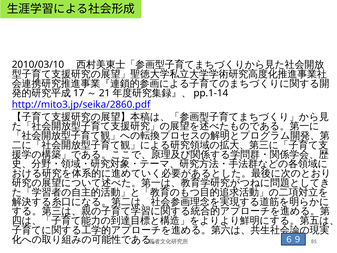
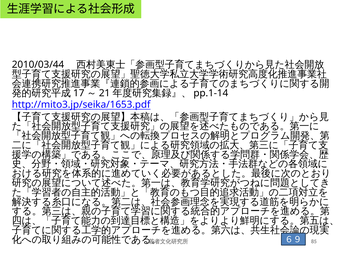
2010/03/10: 2010/03/10 -> 2010/03/44
http://mito3.jp/seika/2860.pdf: http://mito3.jp/seika/2860.pdf -> http://mito3.jp/seika/1653.pdf
